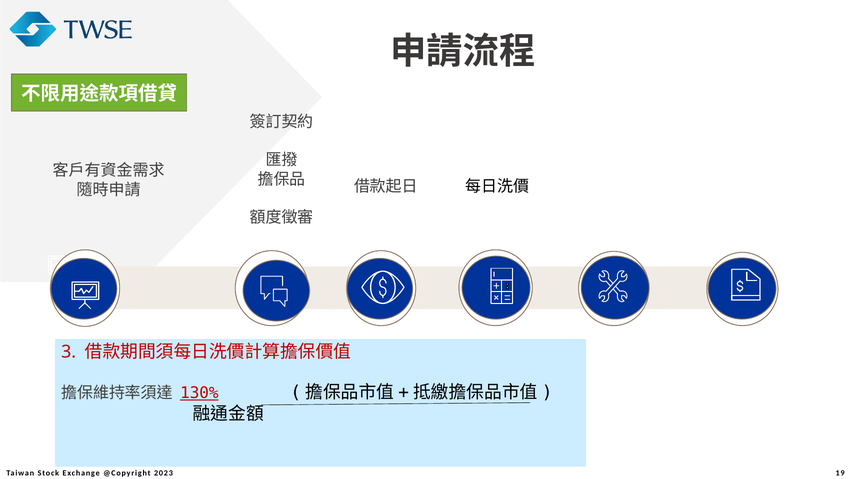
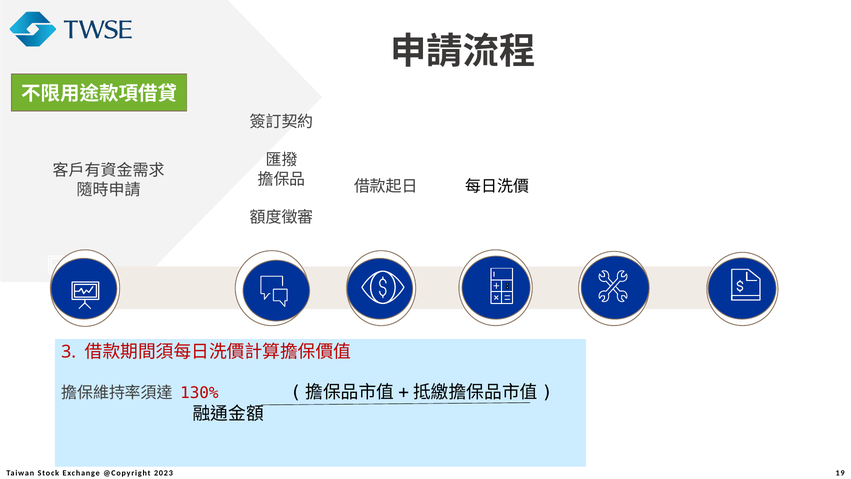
130% underline: present -> none
